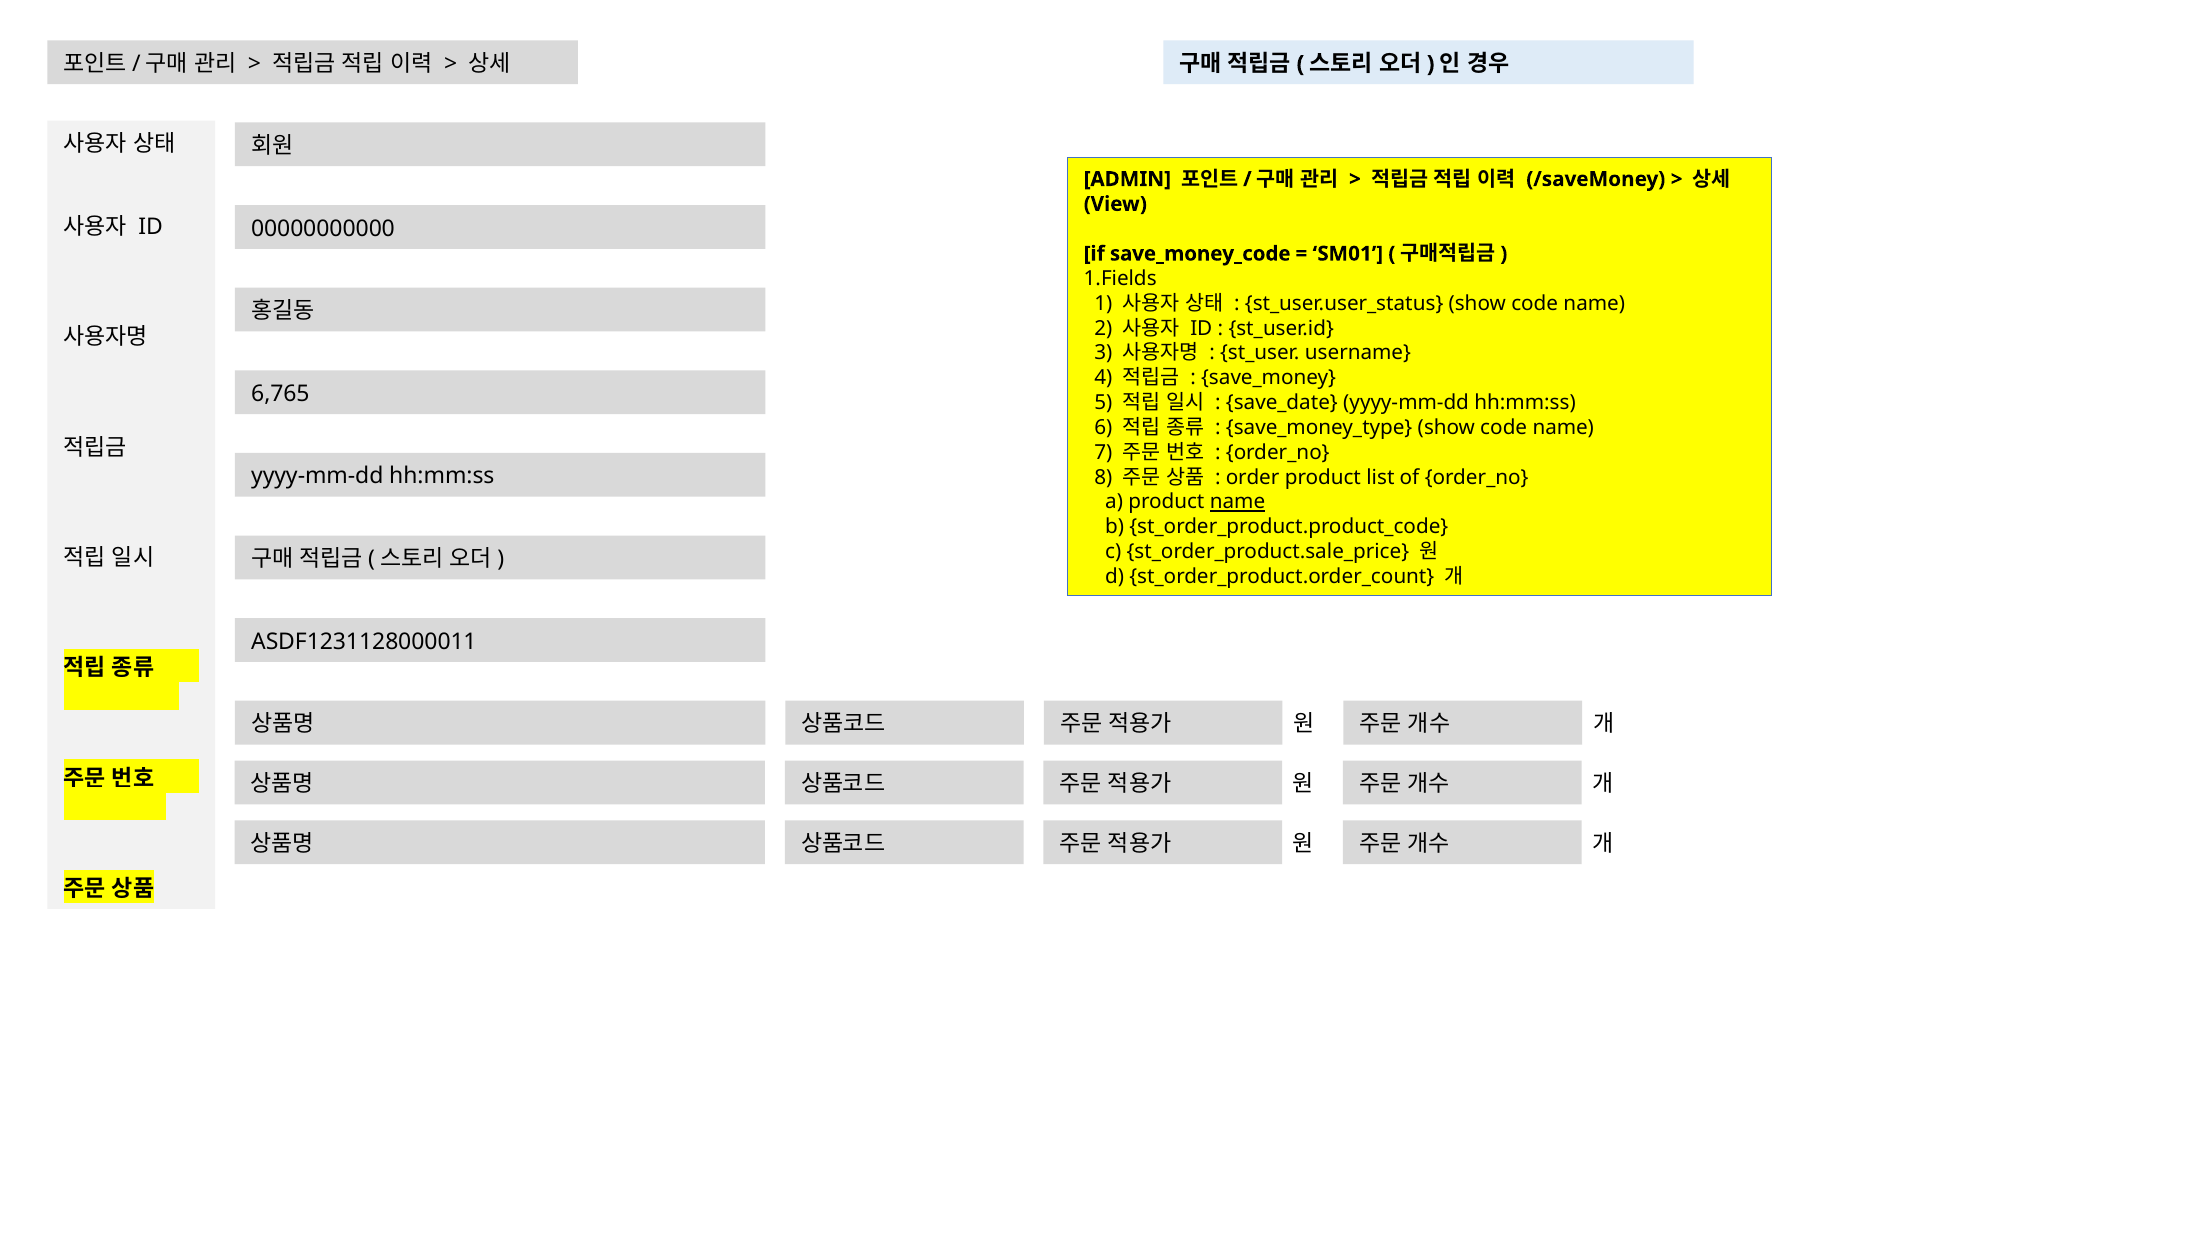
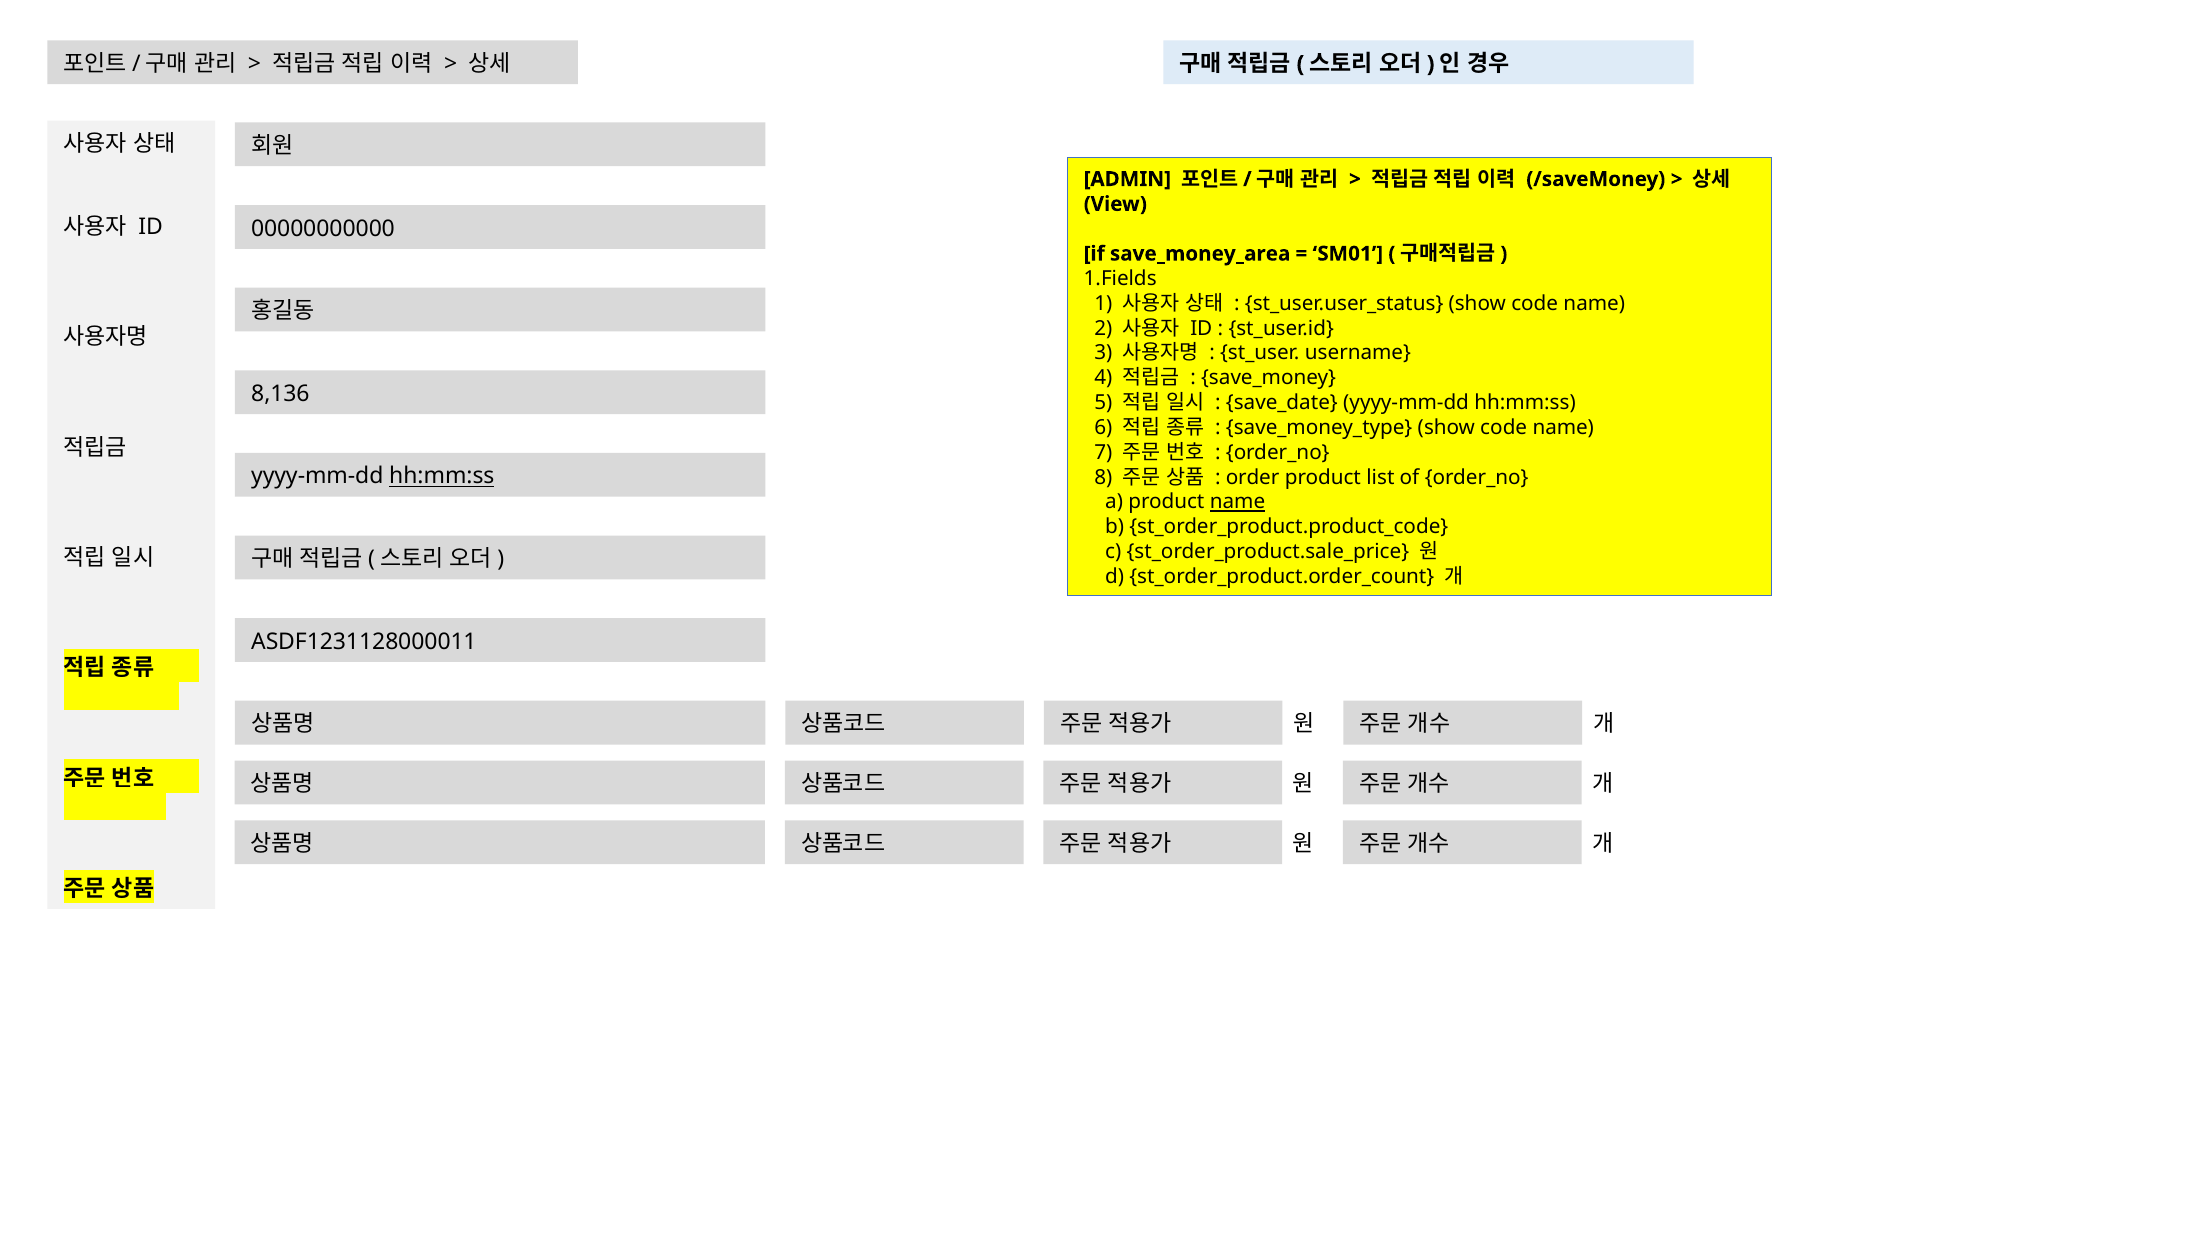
save_money_code: save_money_code -> save_money_area
6,765: 6,765 -> 8,136
hh:mm:ss at (442, 476) underline: none -> present
